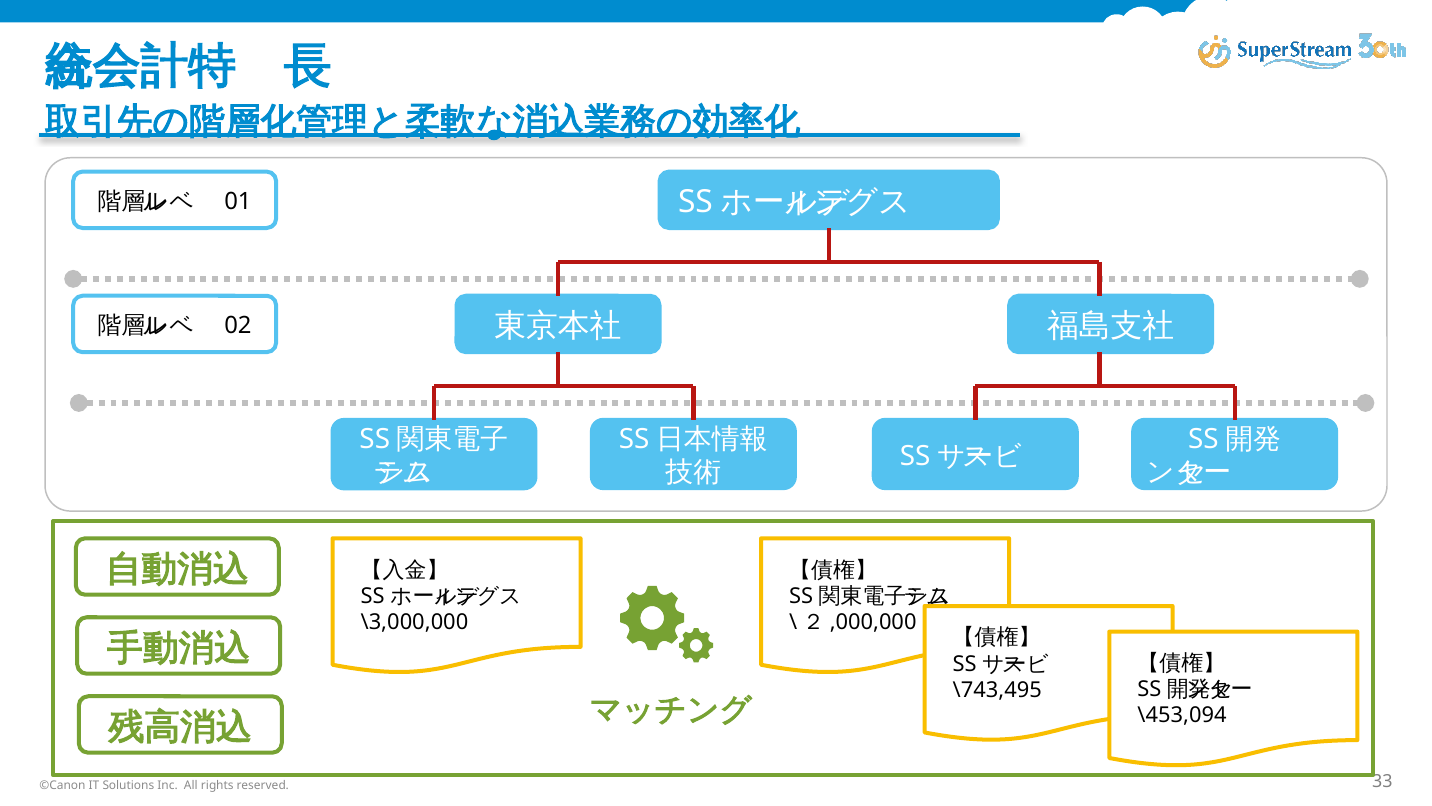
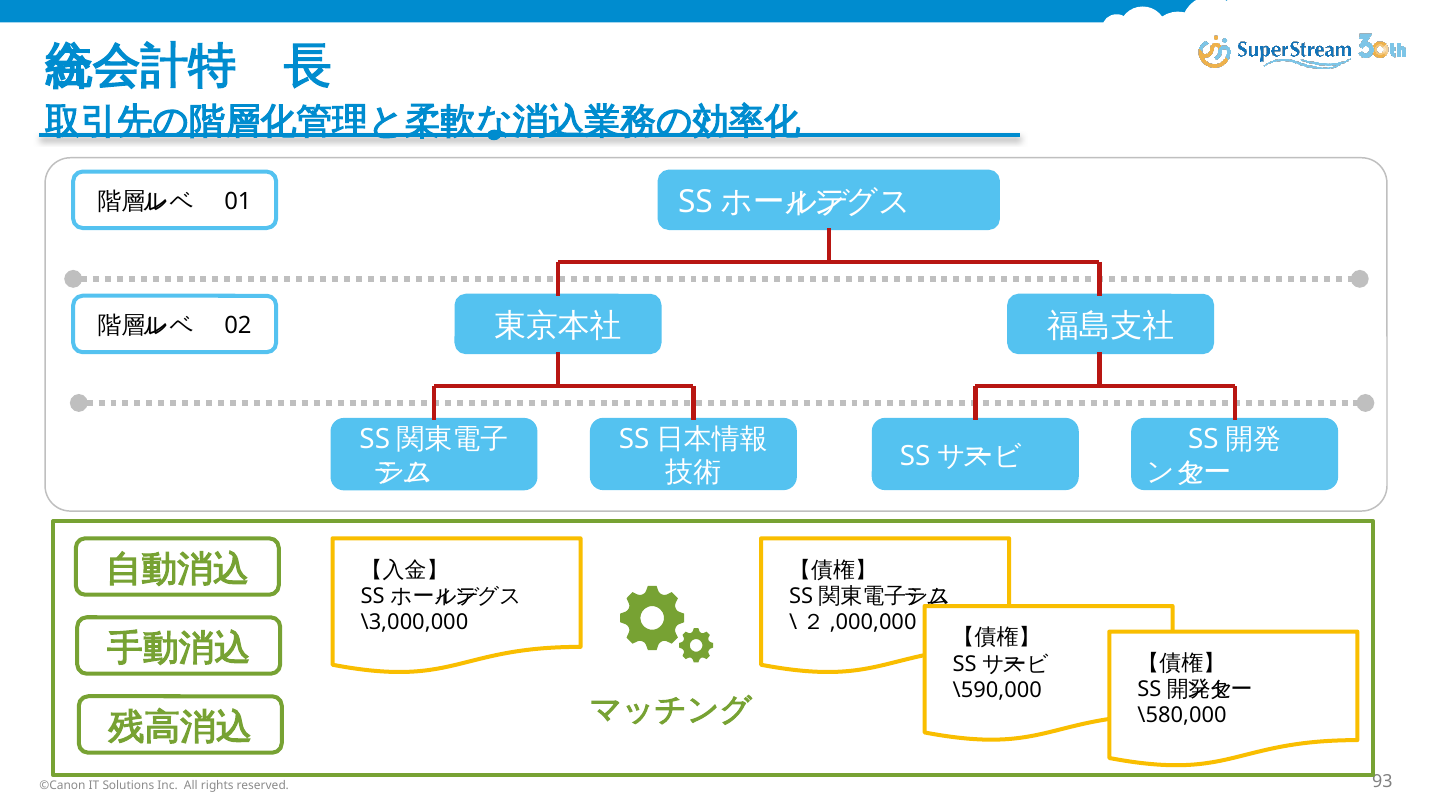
\743,495: \743,495 -> \590,000
\453,094: \453,094 -> \580,000
33: 33 -> 93
